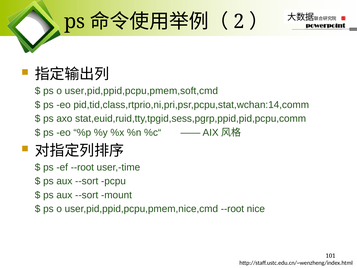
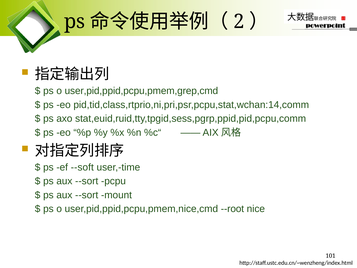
user,pid,ppid,pcpu,pmem,soft,cmd: user,pid,ppid,pcpu,pmem,soft,cmd -> user,pid,ppid,pcpu,pmem,grep,cmd
ef --root: --root -> --soft
